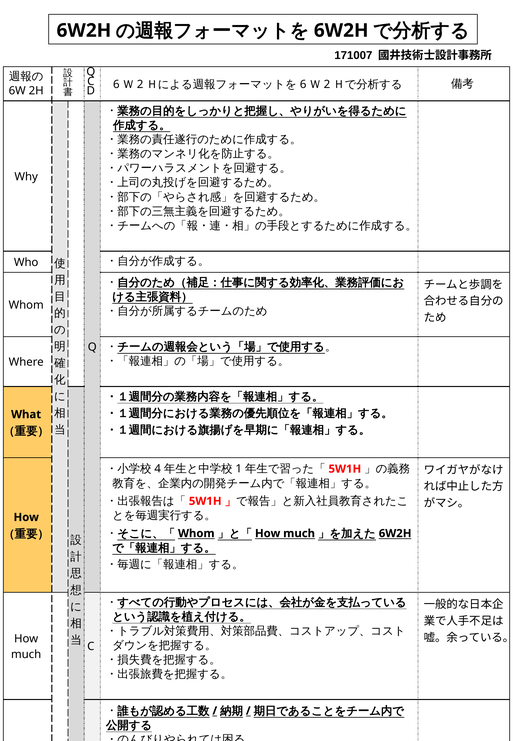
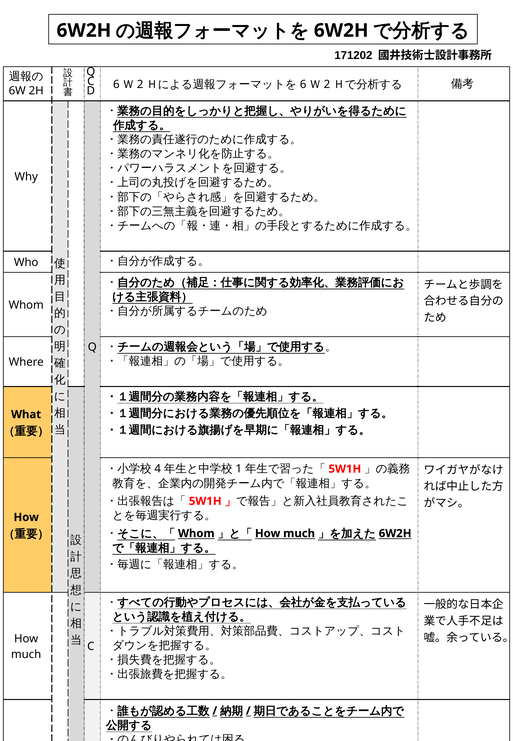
171007: 171007 -> 171202
